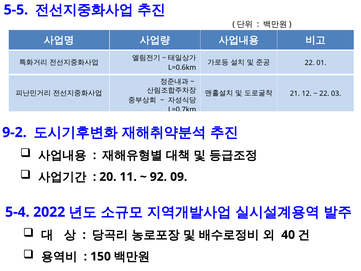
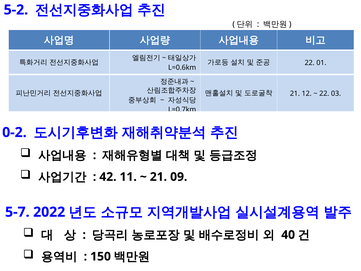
5-5: 5-5 -> 5-2
9-2: 9-2 -> 0-2
20: 20 -> 42
92 at (158, 177): 92 -> 21
5-4: 5-4 -> 5-7
